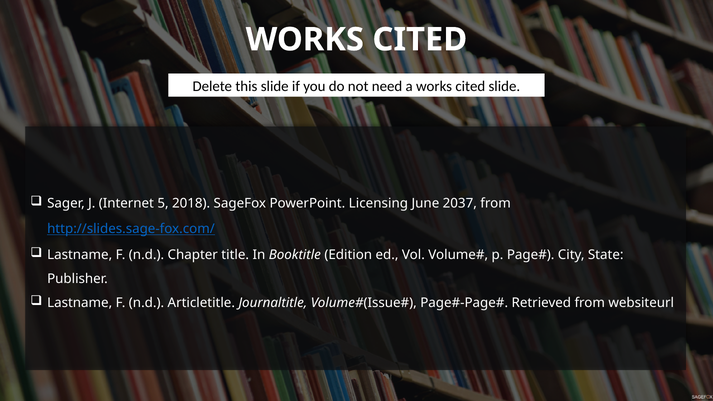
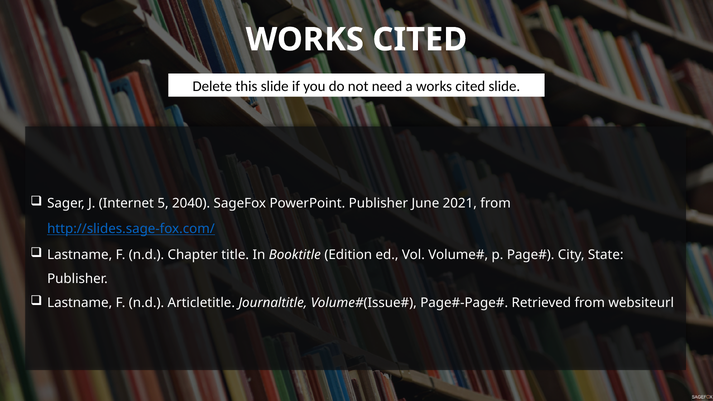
2018: 2018 -> 2040
PowerPoint Licensing: Licensing -> Publisher
2037: 2037 -> 2021
